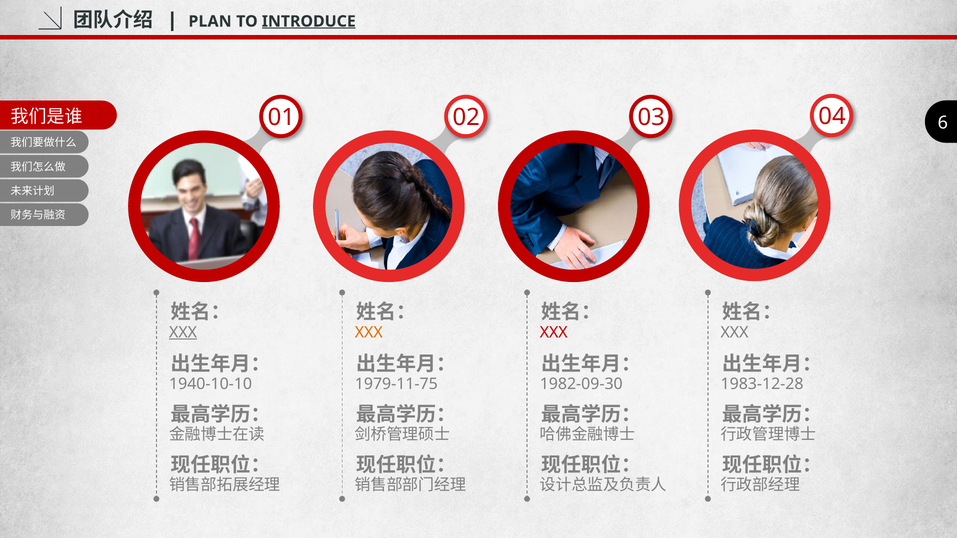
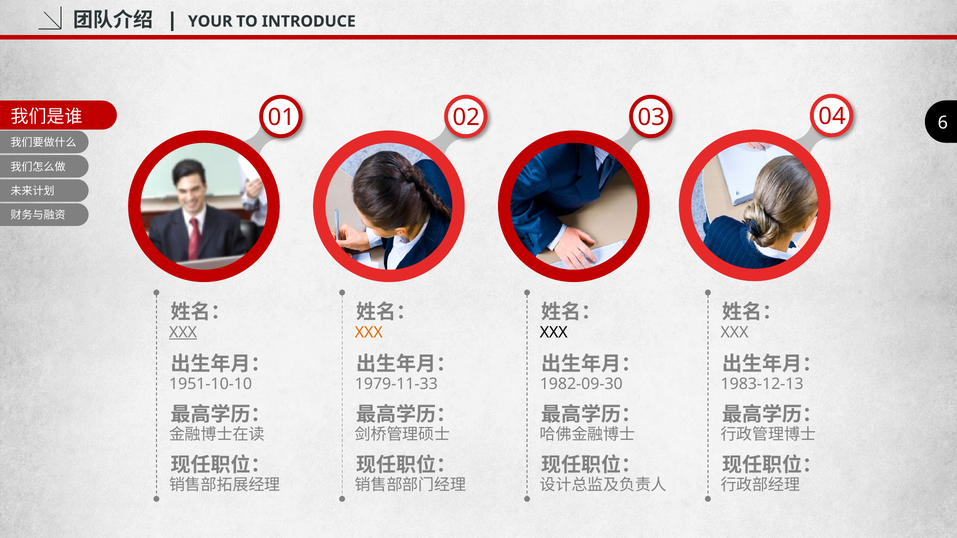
PLAN: PLAN -> YOUR
INTRODUCE underline: present -> none
XXX at (554, 332) colour: red -> black
1940-10-10: 1940-10-10 -> 1951-10-10
1979-11-75: 1979-11-75 -> 1979-11-33
1983-12-28: 1983-12-28 -> 1983-12-13
